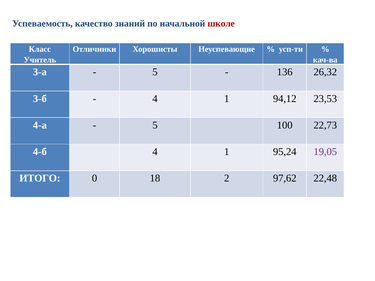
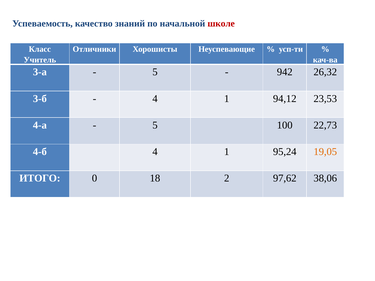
136: 136 -> 942
19,05 colour: purple -> orange
22,48: 22,48 -> 38,06
